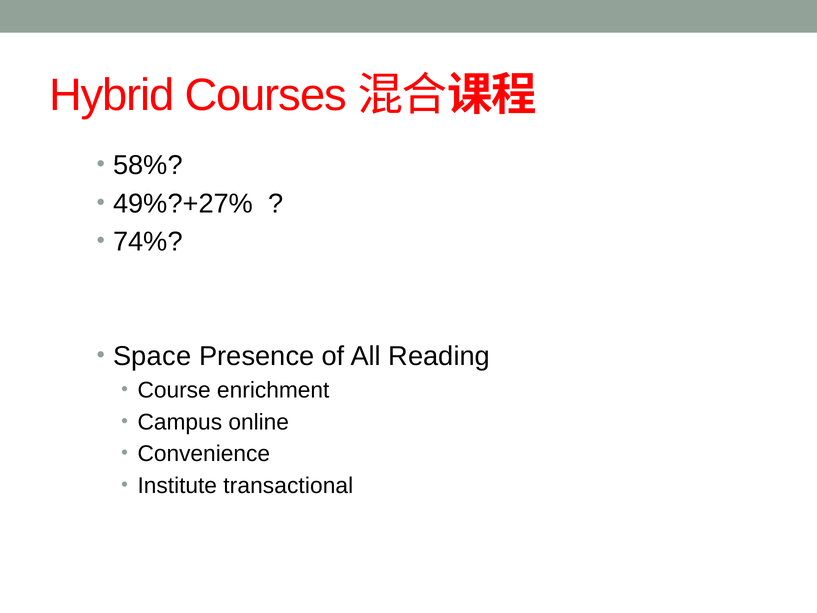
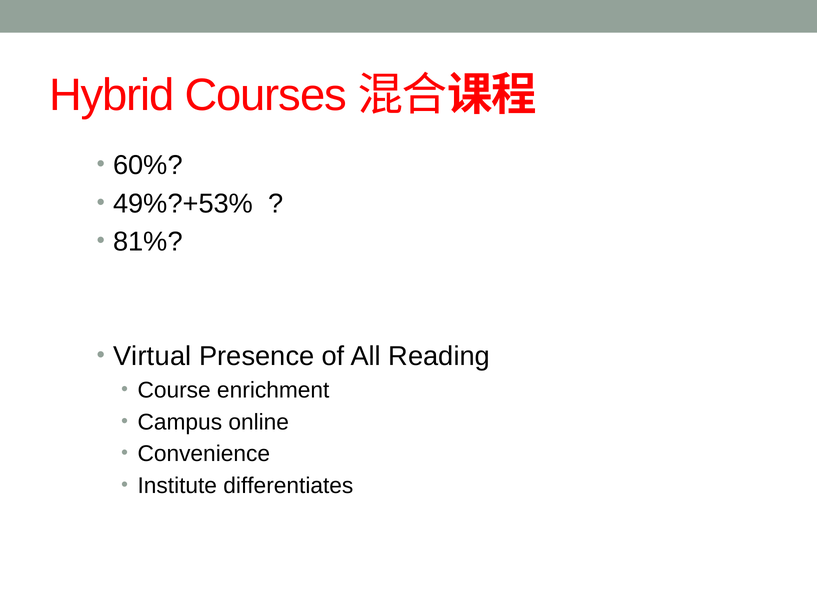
58%: 58% -> 60%
49%?+27%: 49%?+27% -> 49%?+53%
74%: 74% -> 81%
Space: Space -> Virtual
transactional: transactional -> differentiates
